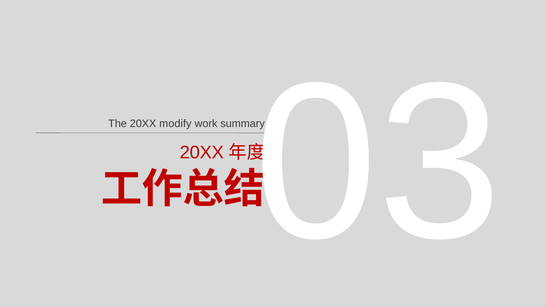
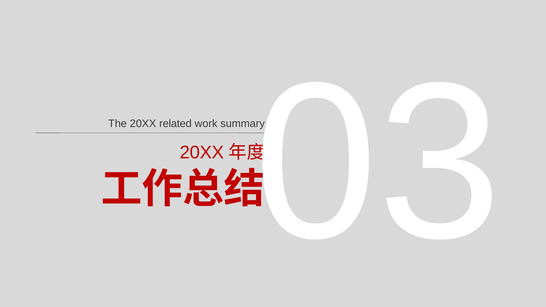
modify: modify -> related
